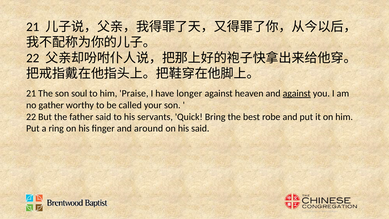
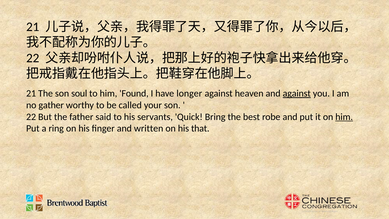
Praise: Praise -> Found
him at (344, 117) underline: none -> present
around: around -> written
his said: said -> that
